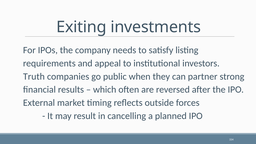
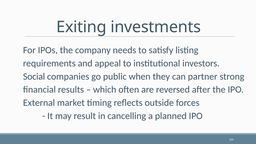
Truth: Truth -> Social
